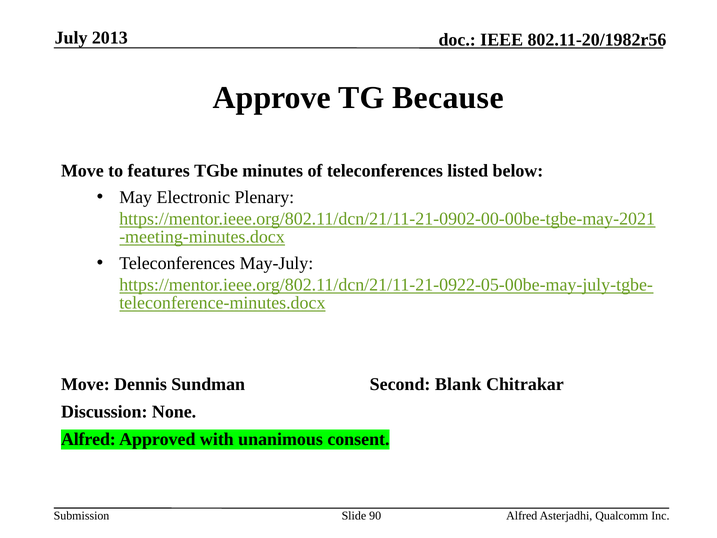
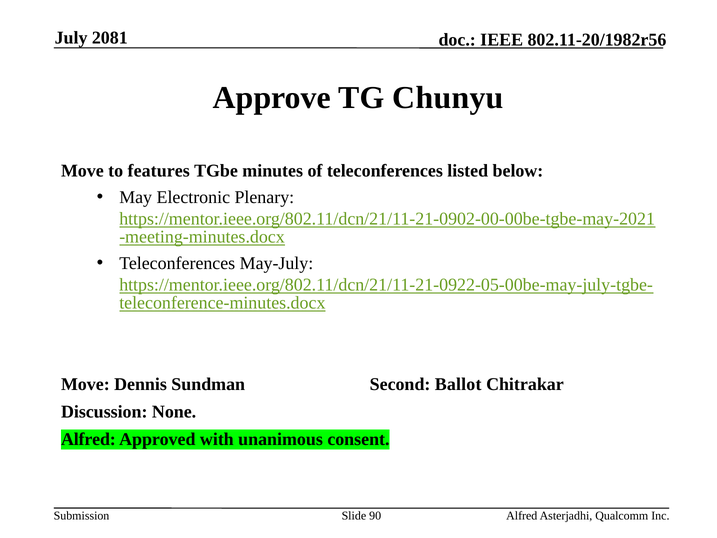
2013: 2013 -> 2081
Because: Because -> Chunyu
Blank: Blank -> Ballot
